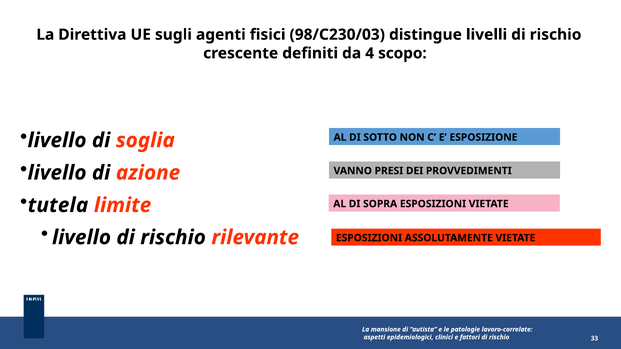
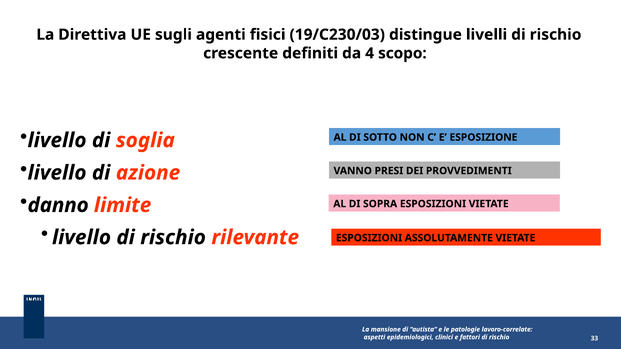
98/C230/03: 98/C230/03 -> 19/C230/03
tutela: tutela -> danno
